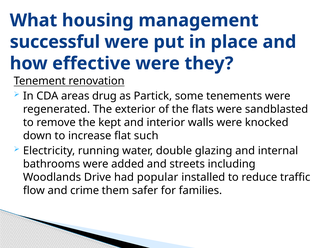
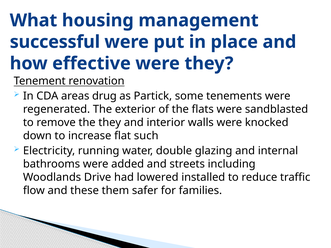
the kept: kept -> they
popular: popular -> lowered
crime: crime -> these
